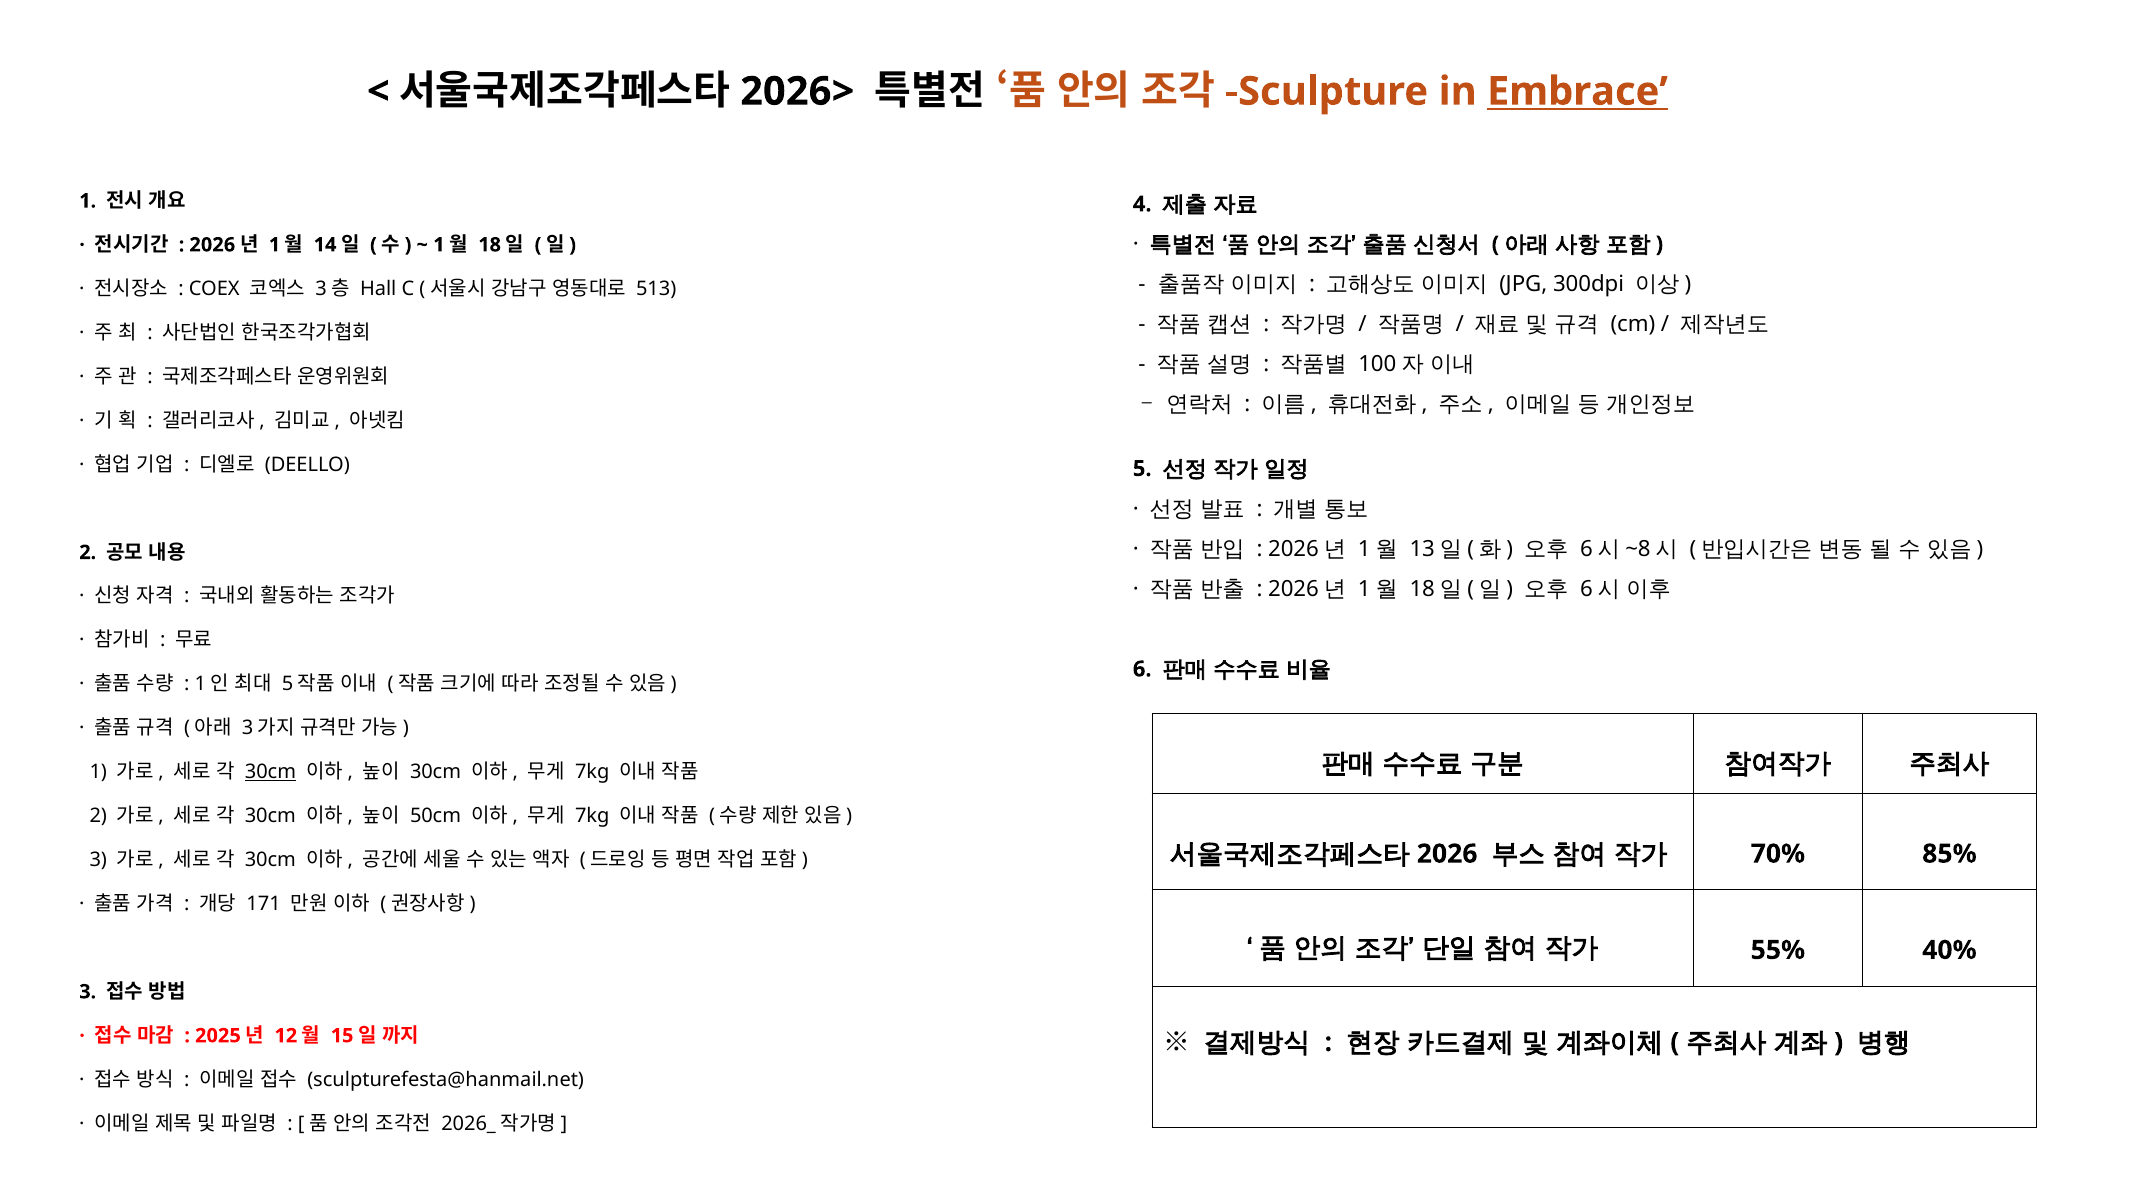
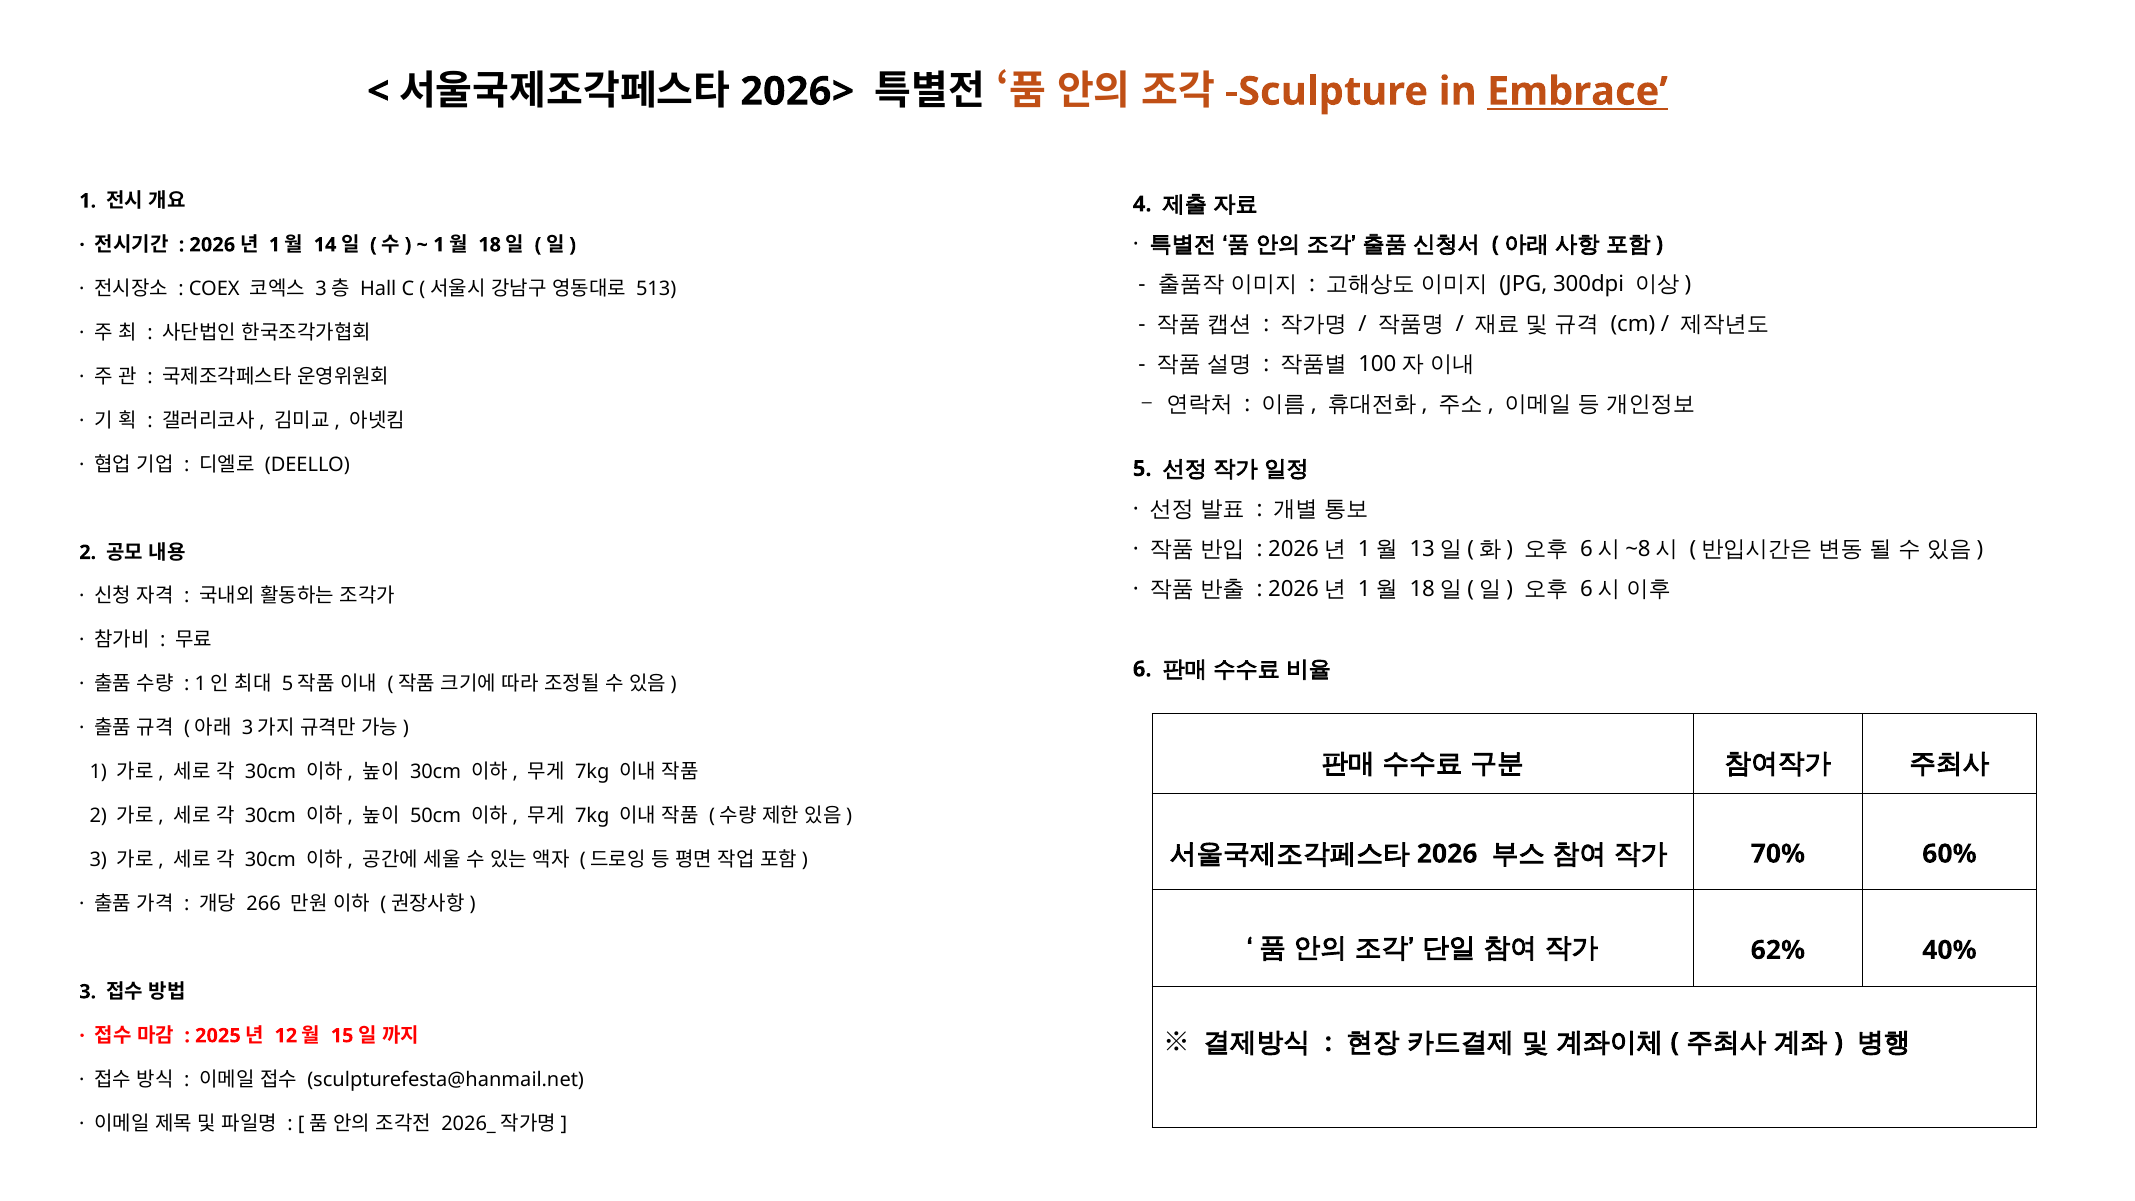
30cm at (270, 772) underline: present -> none
85%: 85% -> 60%
171: 171 -> 266
55%: 55% -> 62%
